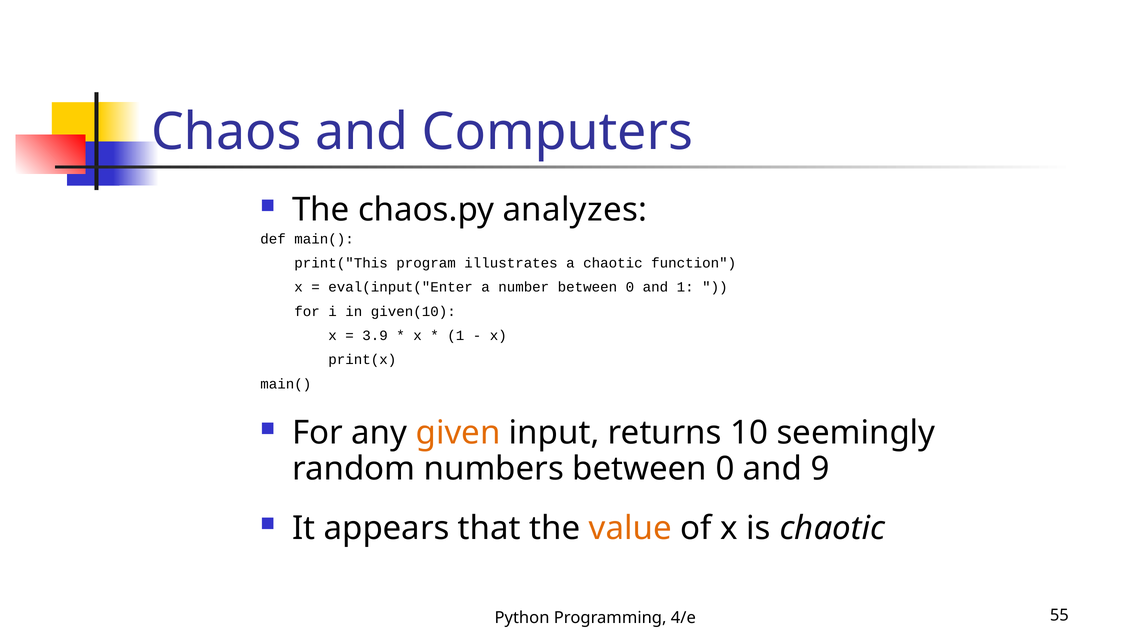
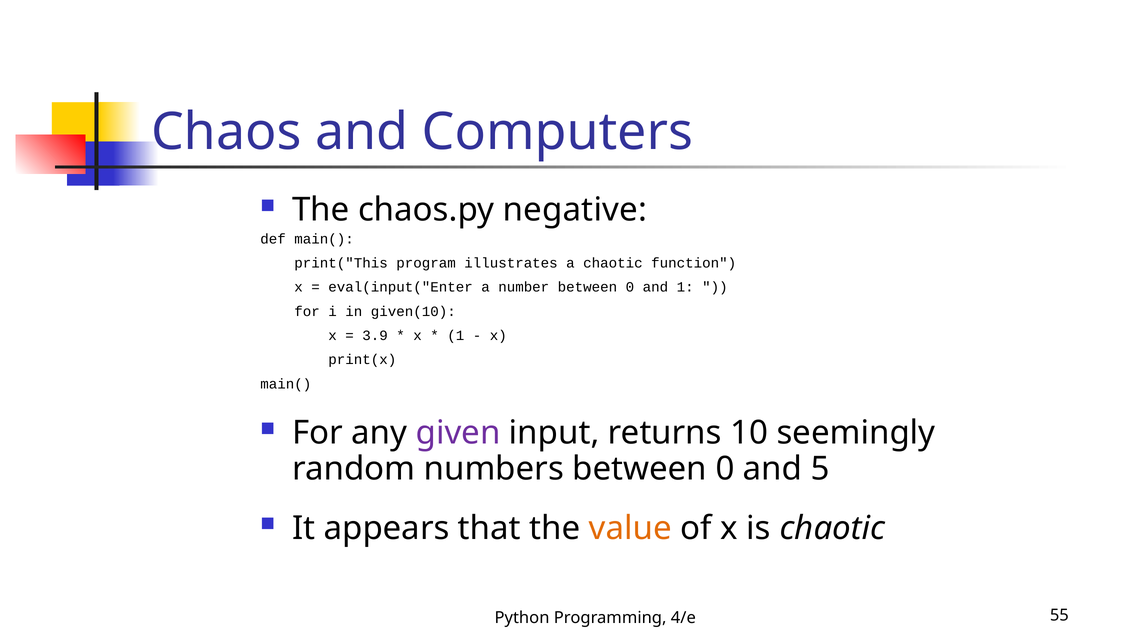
analyzes: analyzes -> negative
given colour: orange -> purple
9: 9 -> 5
